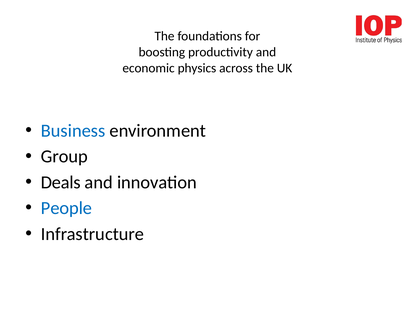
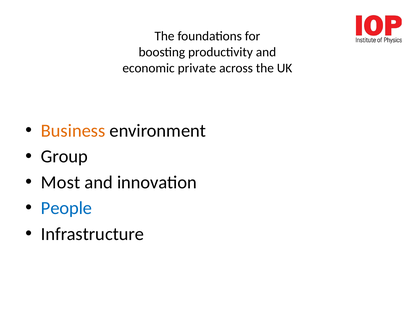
physics: physics -> private
Business colour: blue -> orange
Deals: Deals -> Most
